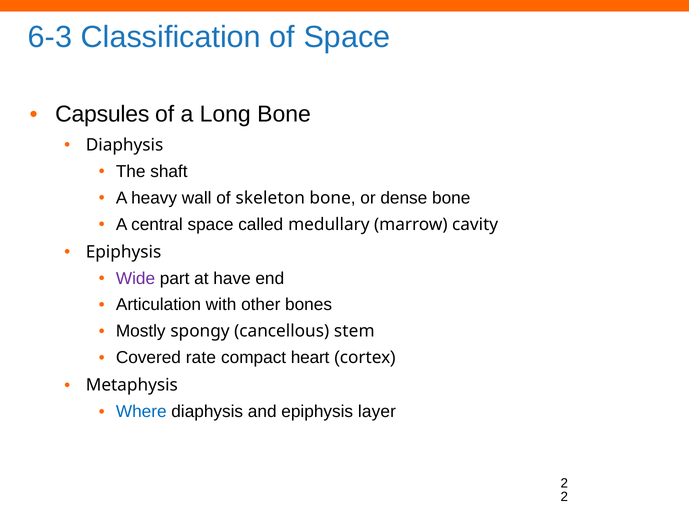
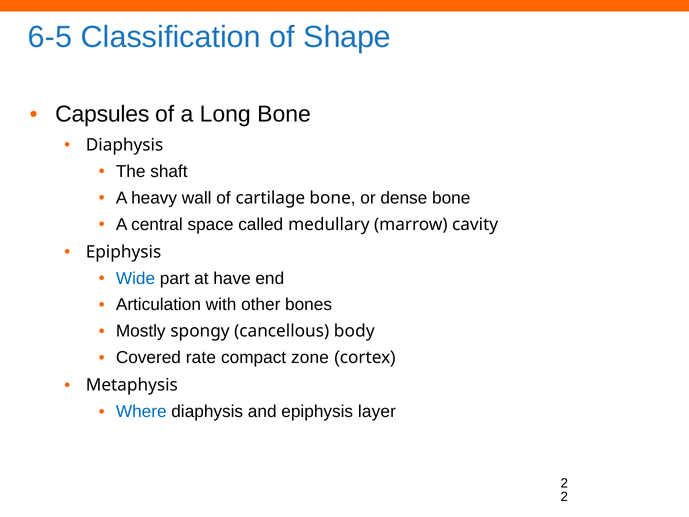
6-3: 6-3 -> 6-5
of Space: Space -> Shape
skeleton: skeleton -> cartilage
Wide colour: purple -> blue
stem: stem -> body
heart: heart -> zone
